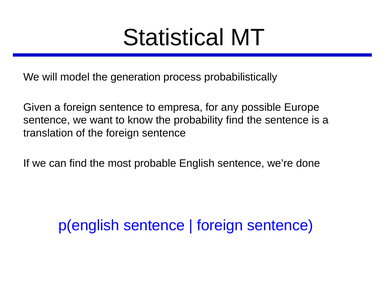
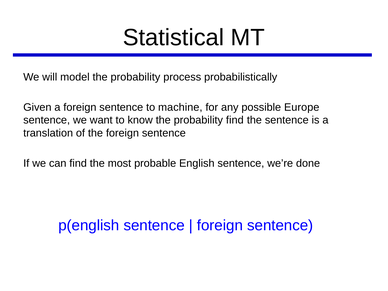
model the generation: generation -> probability
empresa: empresa -> machine
